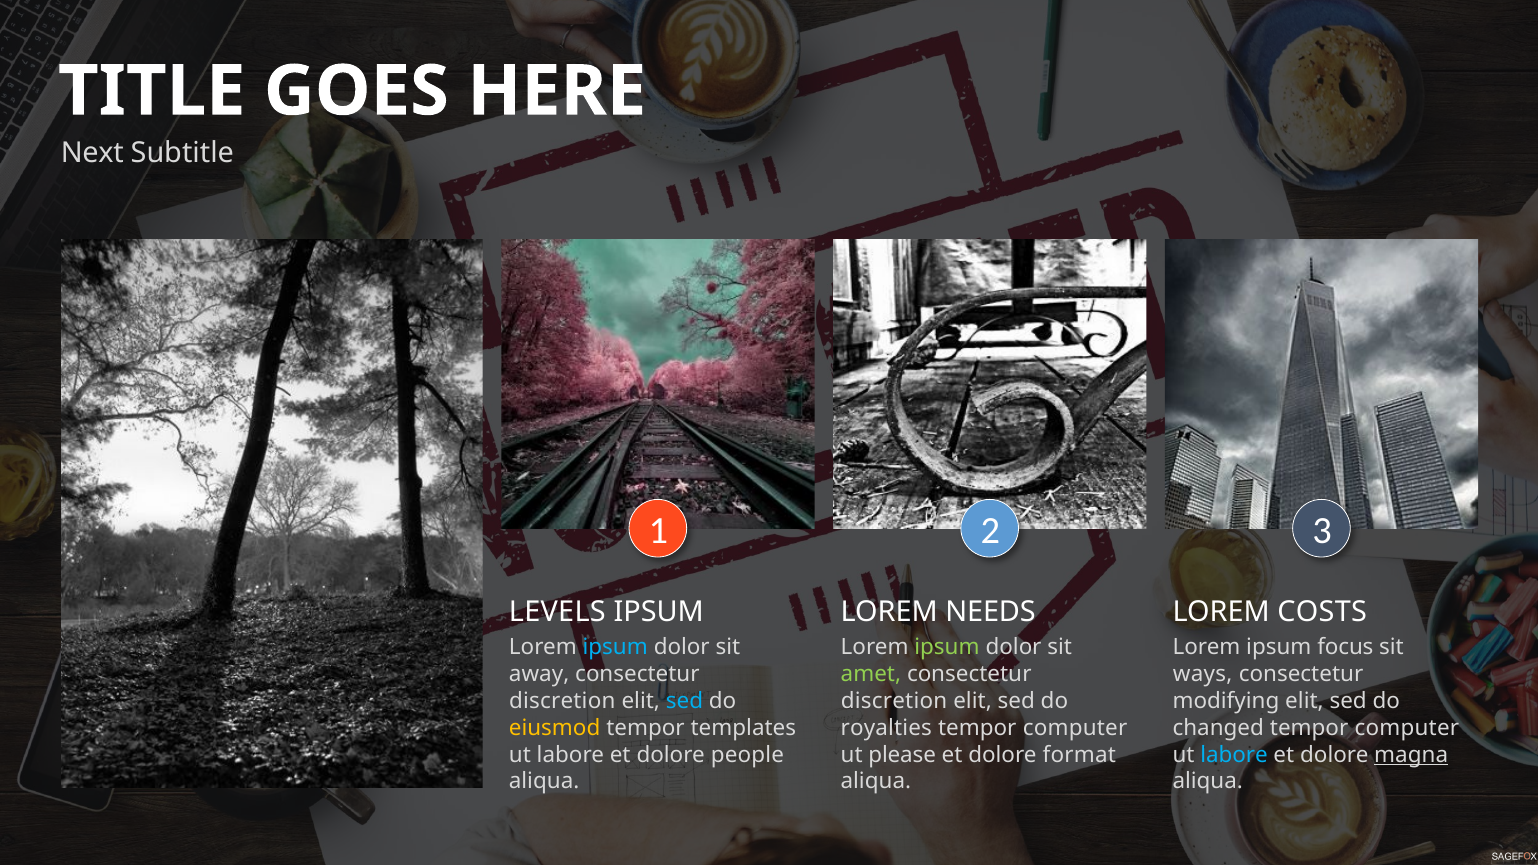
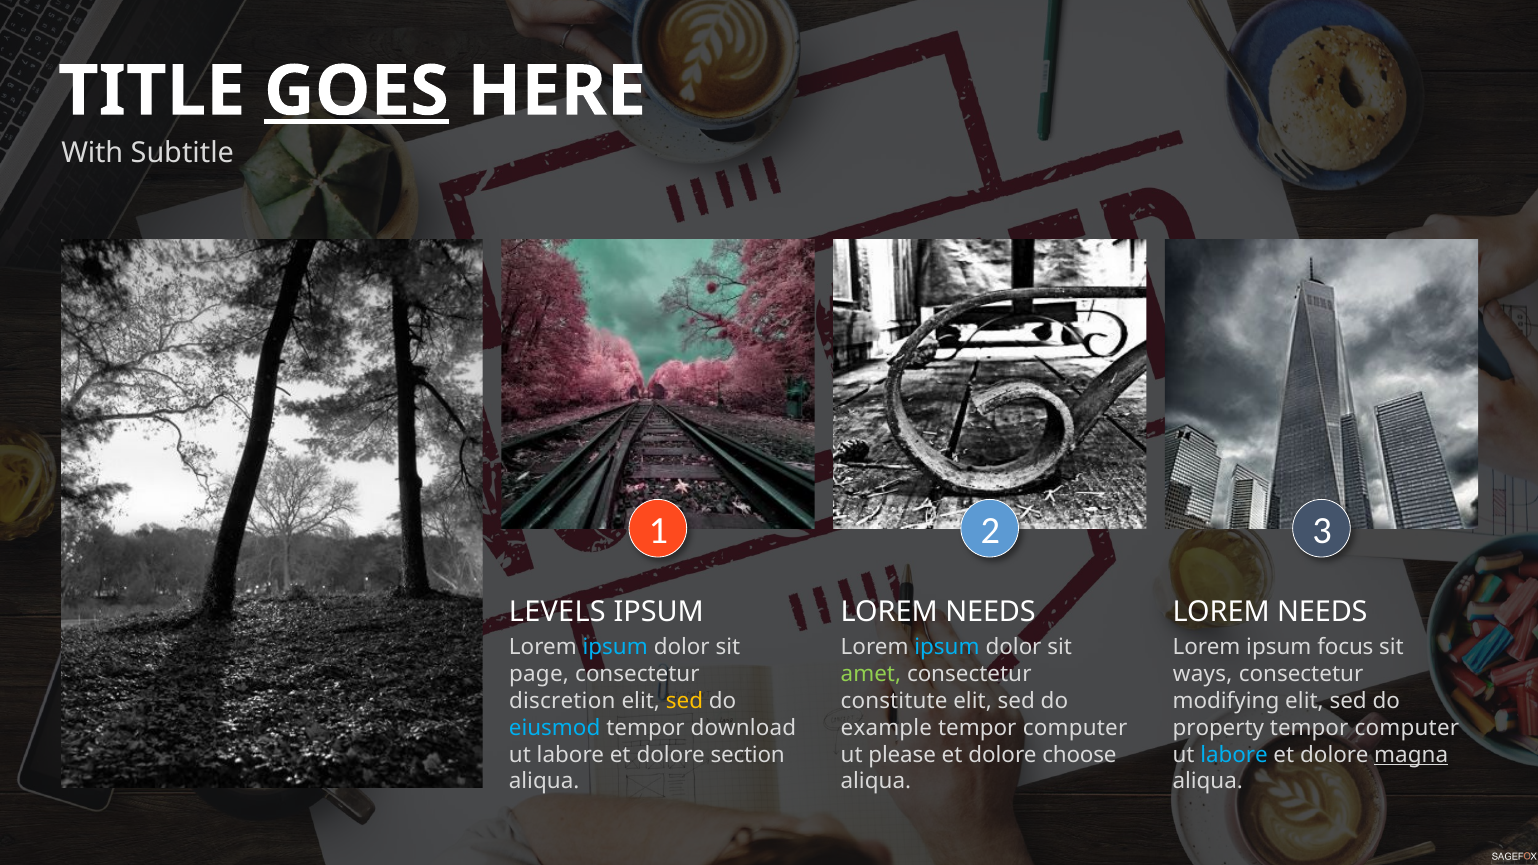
GOES underline: none -> present
Next: Next -> With
COSTS at (1322, 612): COSTS -> NEEDS
ipsum at (947, 647) colour: light green -> light blue
away: away -> page
sed at (684, 701) colour: light blue -> yellow
discretion at (894, 701): discretion -> constitute
eiusmod colour: yellow -> light blue
templates: templates -> download
royalties: royalties -> example
changed: changed -> property
people: people -> section
format: format -> choose
